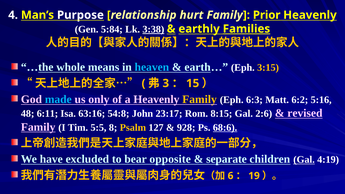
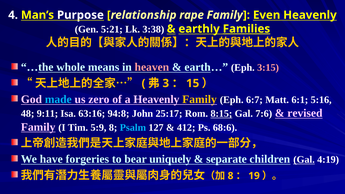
hurt: hurt -> rape
Prior: Prior -> Even
5:84: 5:84 -> 5:21
3:38 underline: present -> none
heaven colour: light blue -> pink
3:15 colour: yellow -> pink
only: only -> zero
6:3: 6:3 -> 6:7
6:2: 6:2 -> 6:1
6:11: 6:11 -> 9:11
54:8: 54:8 -> 94:8
23:17: 23:17 -> 25:17
8:15 underline: none -> present
2:6: 2:6 -> 7:6
5:5: 5:5 -> 5:9
Psalm colour: yellow -> light blue
928: 928 -> 412
68:6 underline: present -> none
excluded: excluded -> forgeries
opposite: opposite -> uniquely
6 at (231, 176): 6 -> 8
